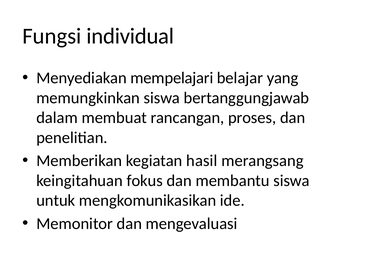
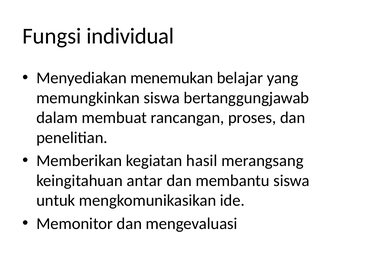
mempelajari: mempelajari -> menemukan
fokus: fokus -> antar
